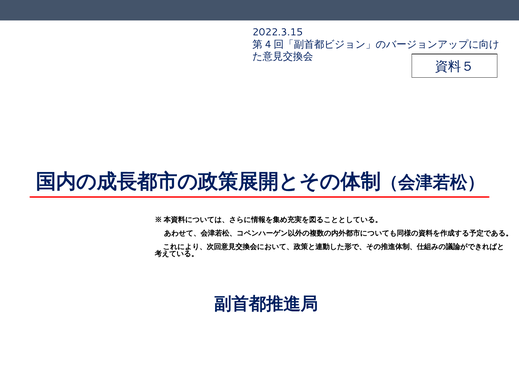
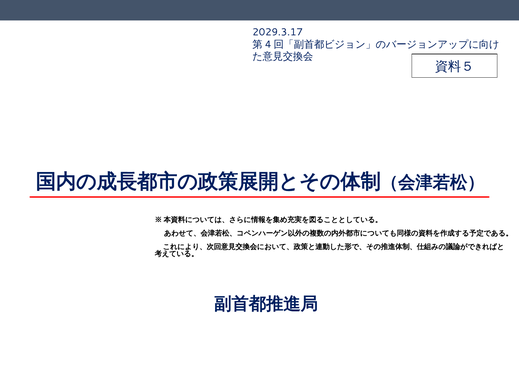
2022.3.15: 2022.3.15 -> 2029.3.17
